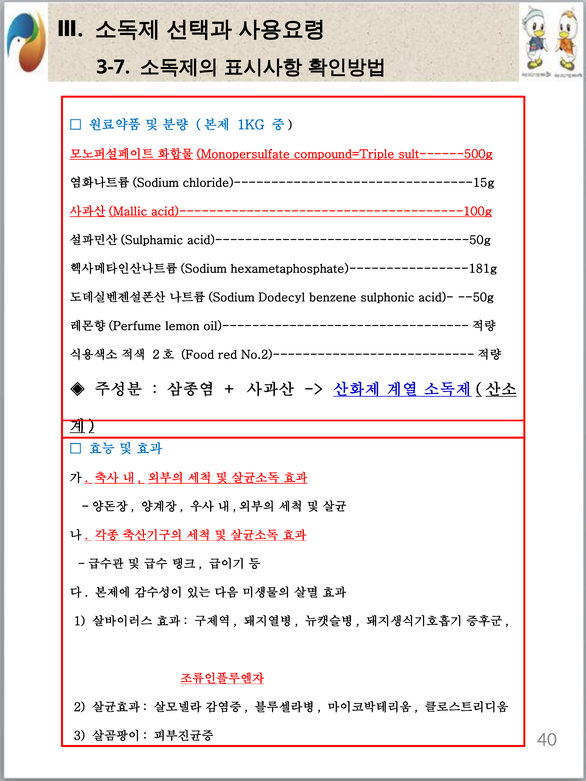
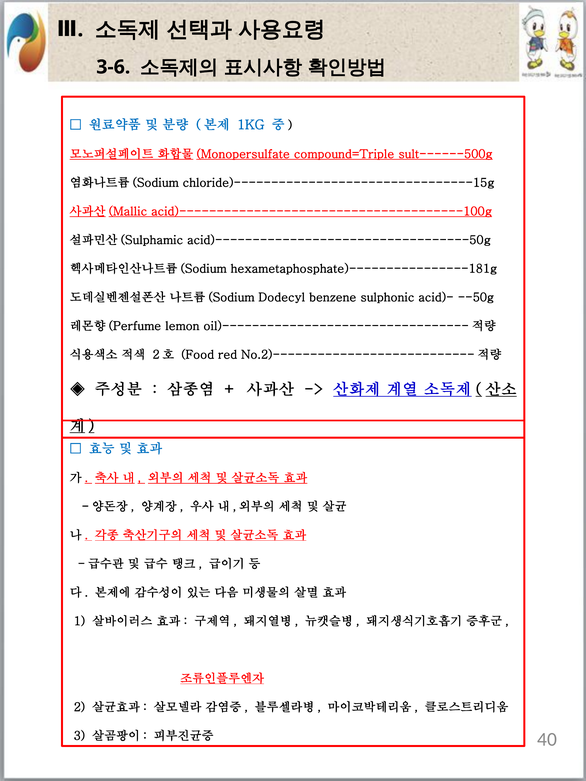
3-7: 3-7 -> 3-6
